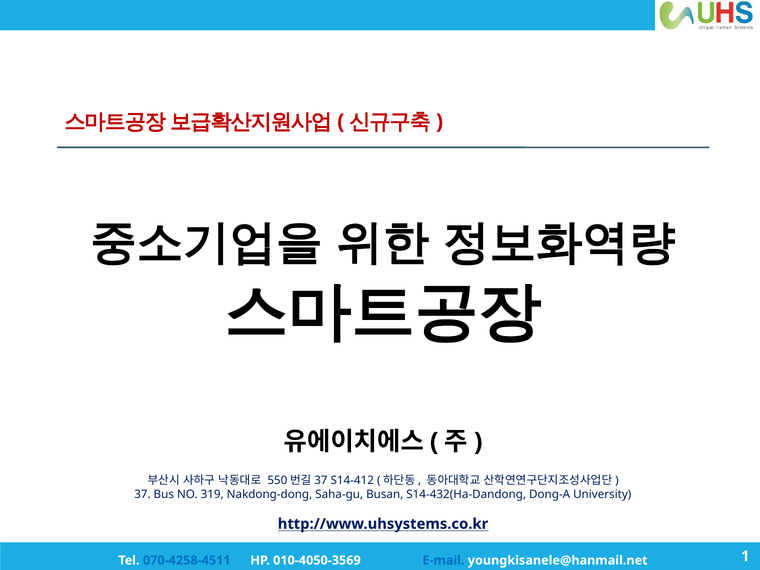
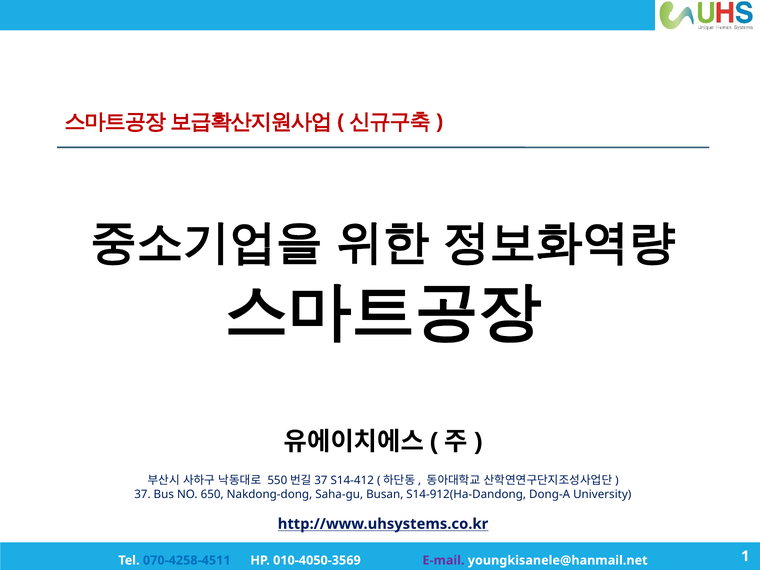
319: 319 -> 650
S14-432(Ha-Dandong: S14-432(Ha-Dandong -> S14-912(Ha-Dandong
E-mail colour: blue -> purple
